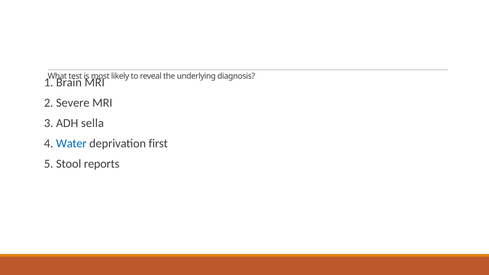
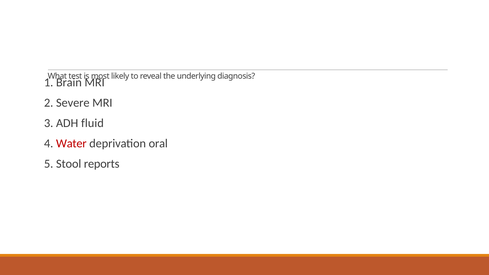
sella: sella -> fluid
Water colour: blue -> red
first: first -> oral
